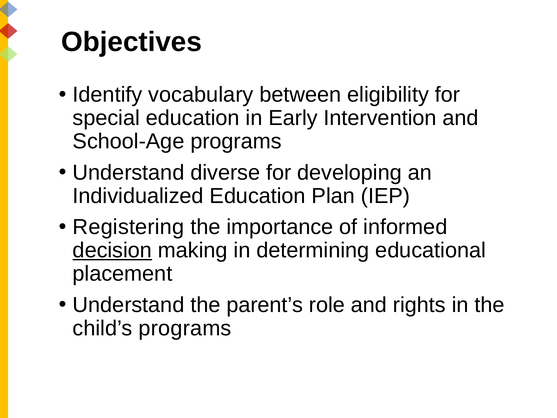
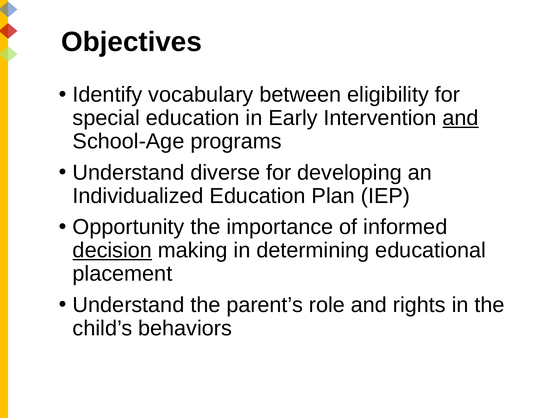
and at (461, 118) underline: none -> present
Registering: Registering -> Opportunity
child’s programs: programs -> behaviors
